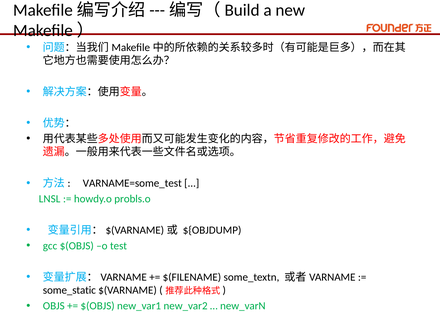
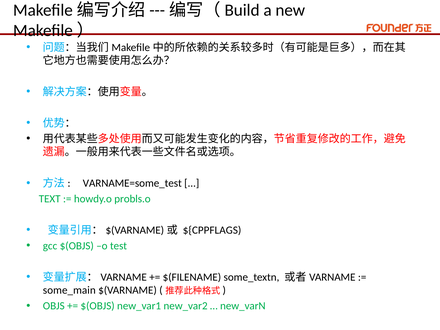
LNSL: LNSL -> TEXT
${OBJDUMP: ${OBJDUMP -> ${CPPFLAGS
some_static: some_static -> some_main
